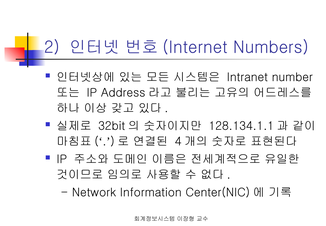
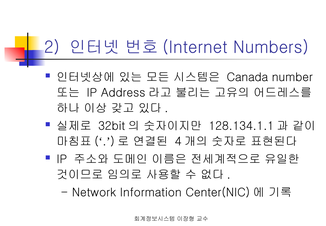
Intranet: Intranet -> Canada
